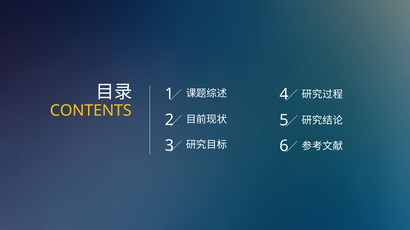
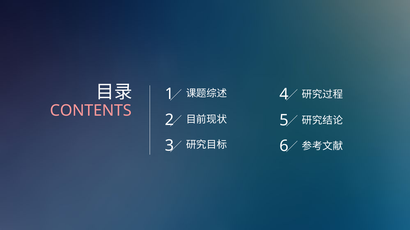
CONTENTS colour: yellow -> pink
